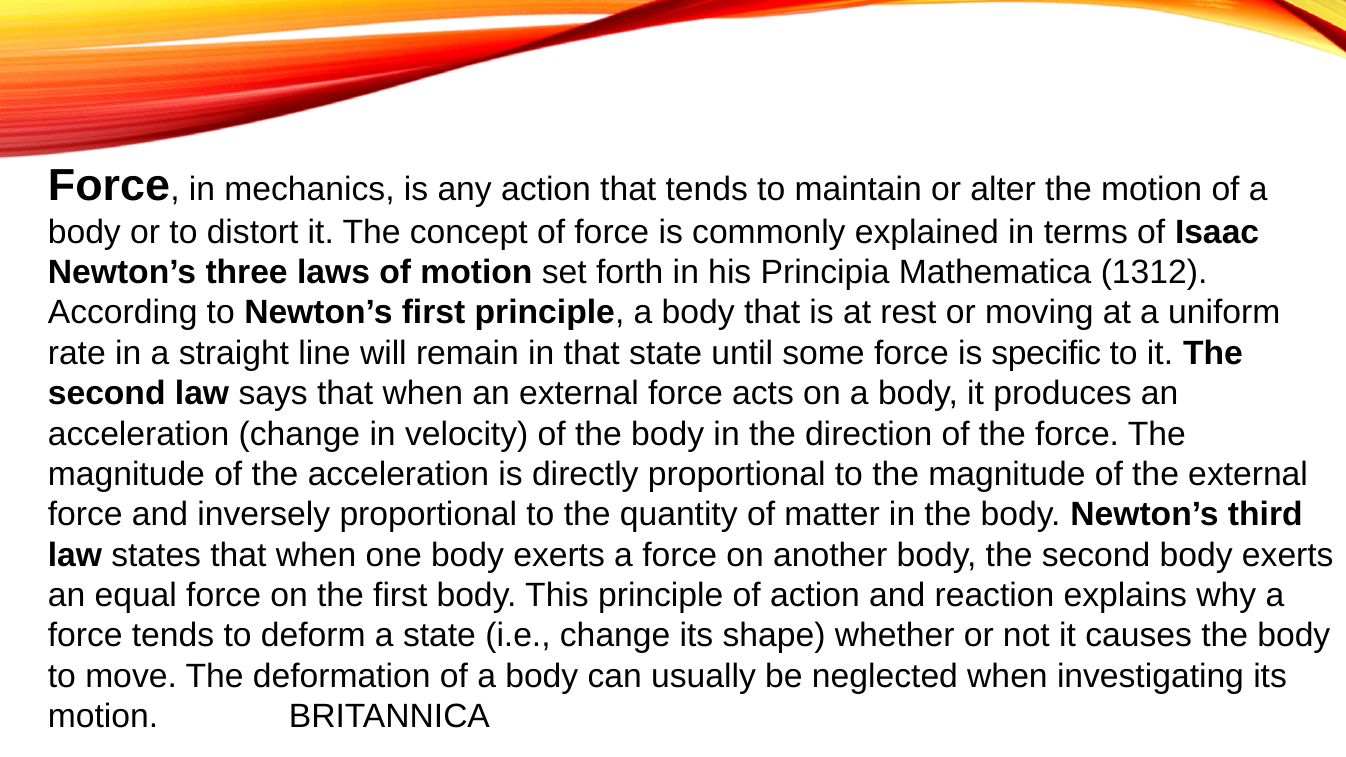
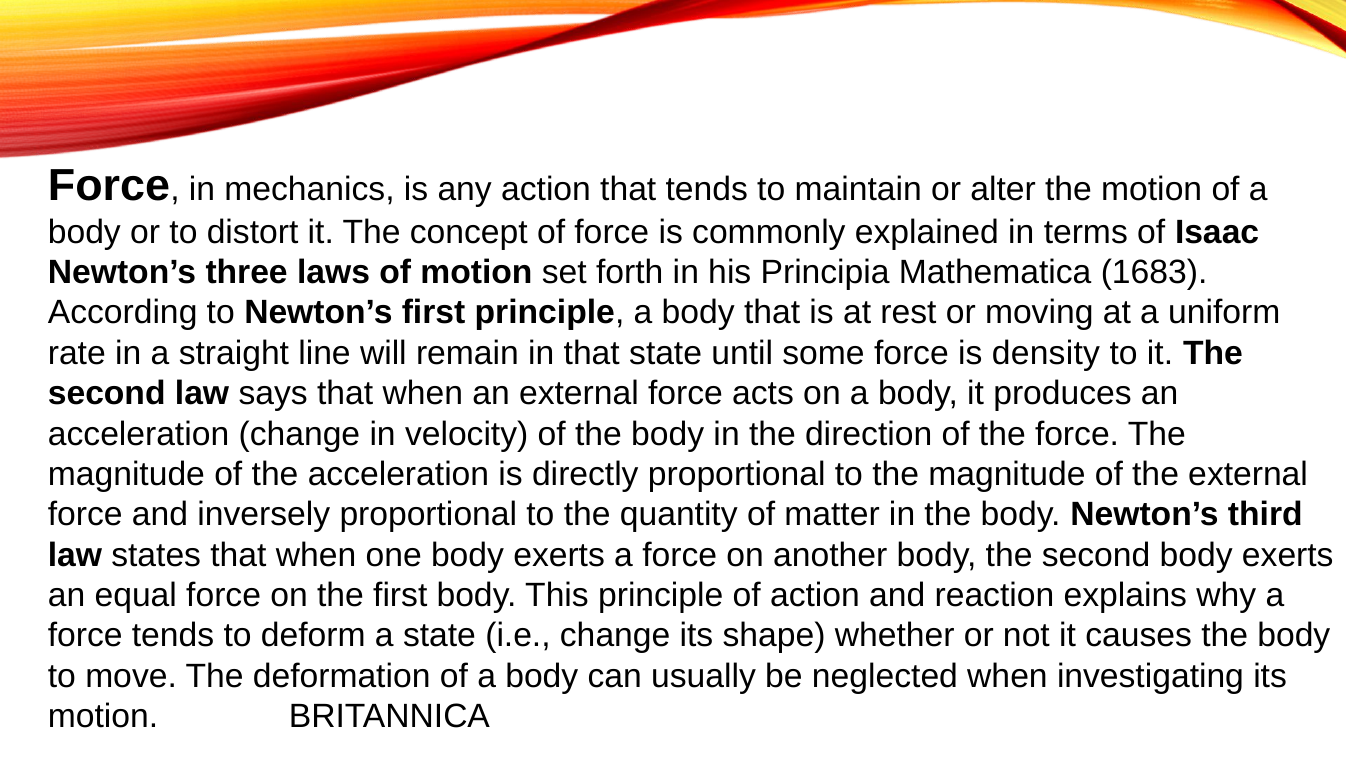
1312: 1312 -> 1683
specific: specific -> density
